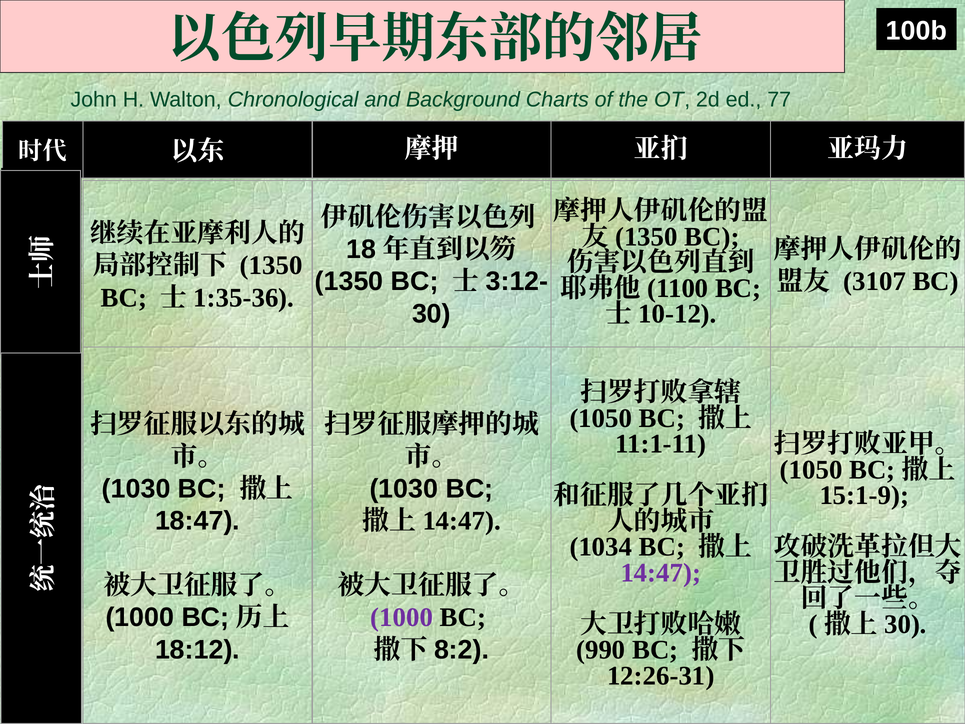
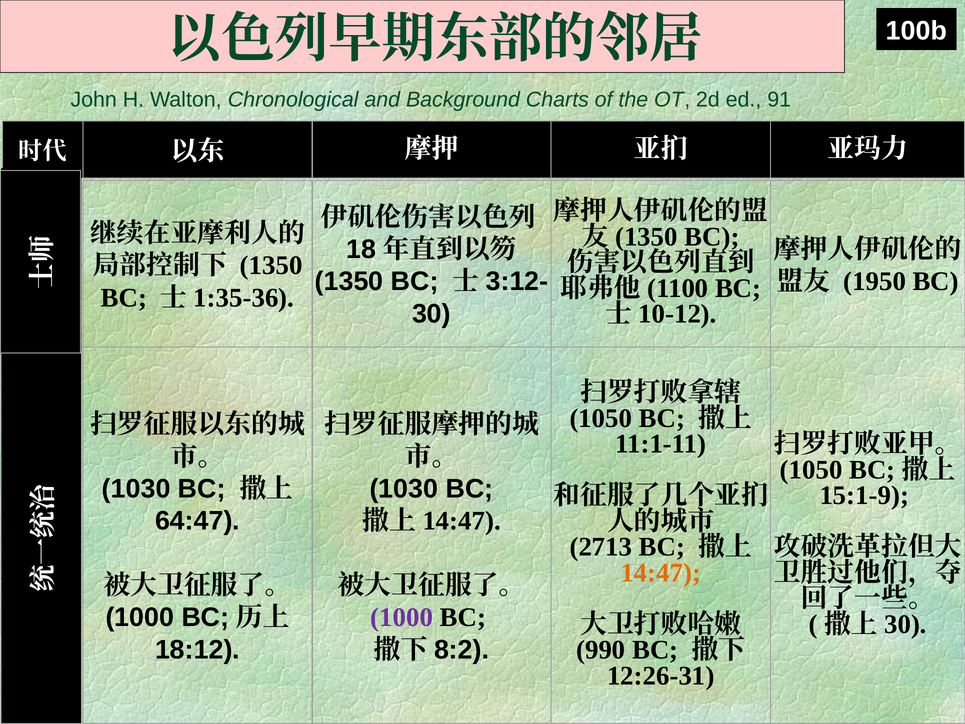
77: 77 -> 91
3107: 3107 -> 1950
18:47: 18:47 -> 64:47
1034: 1034 -> 2713
14:47 colour: purple -> orange
